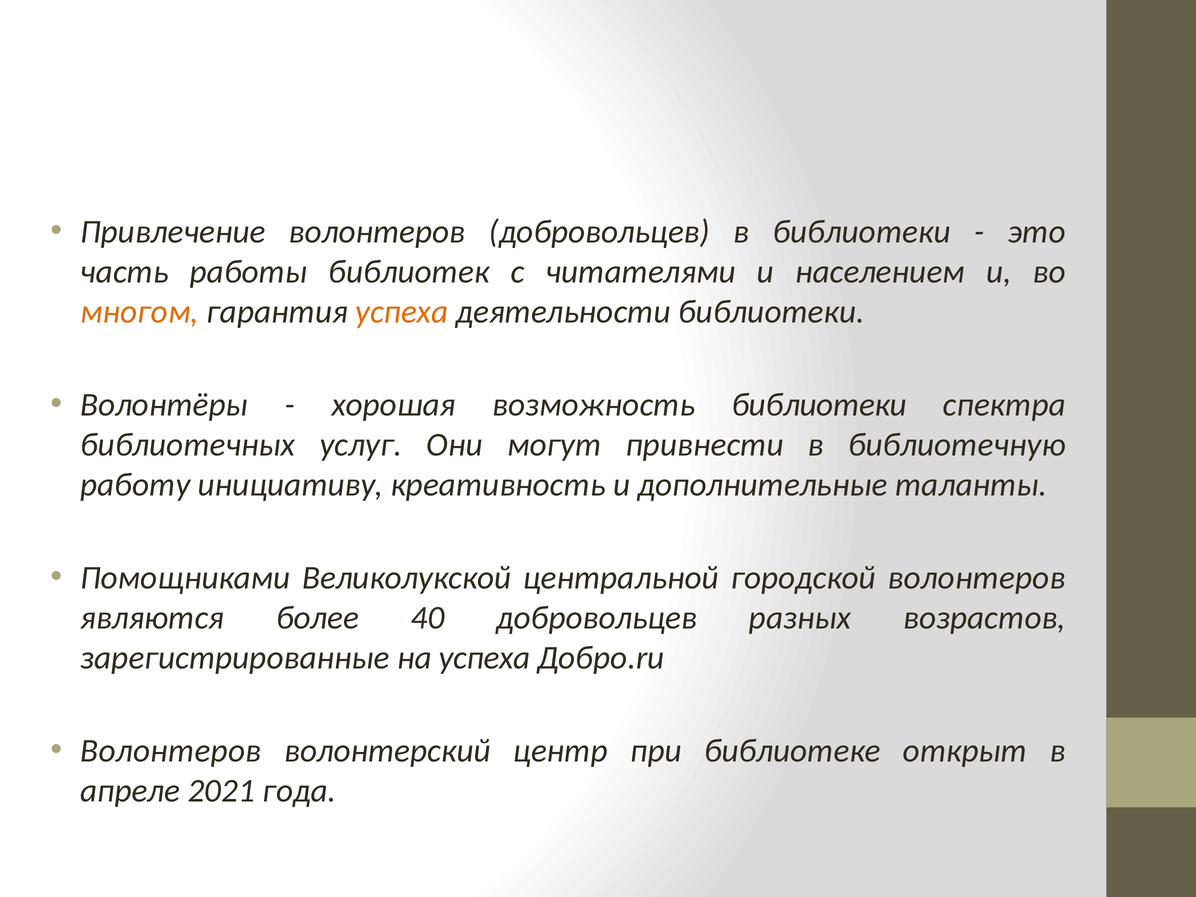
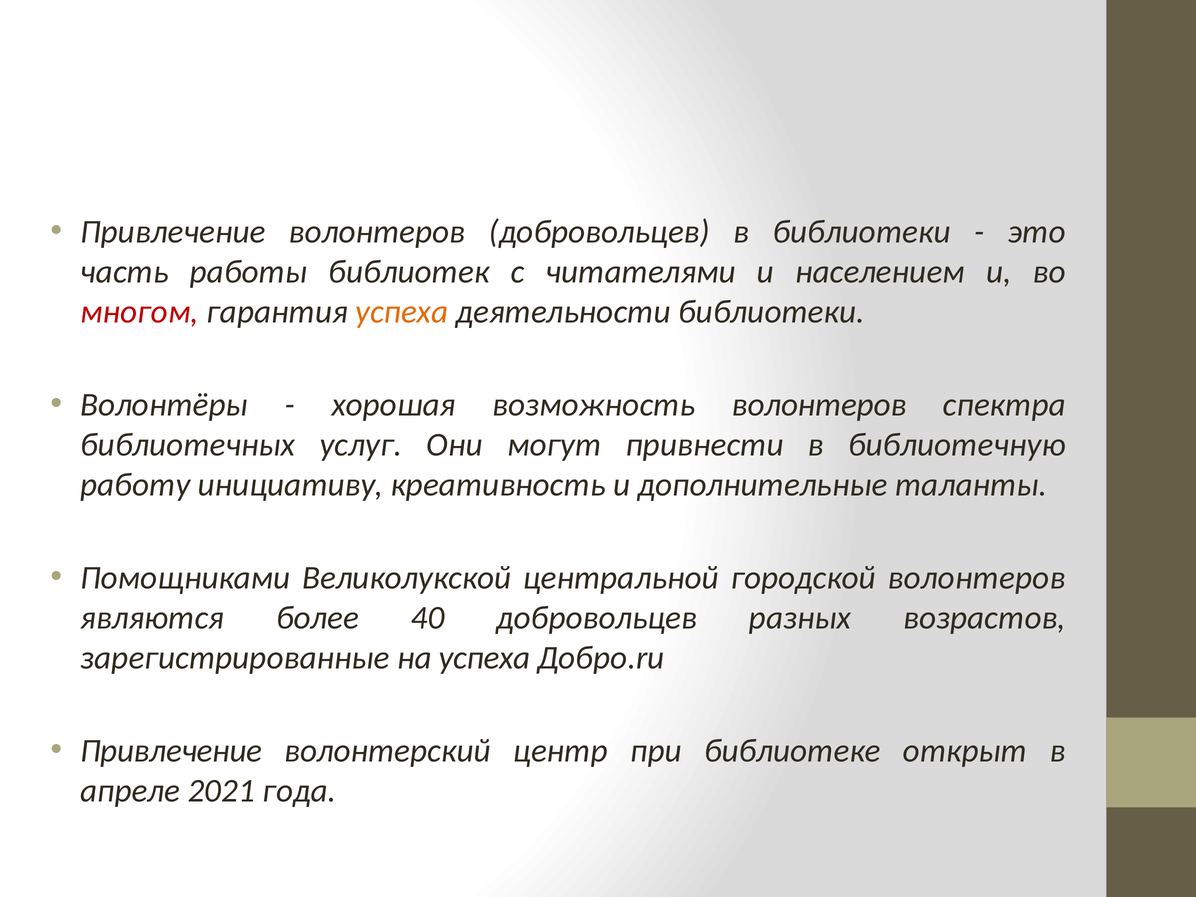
многом colour: orange -> red
возможность библиотеки: библиотеки -> волонтеров
Волонтеров at (171, 751): Волонтеров -> Привлечение
